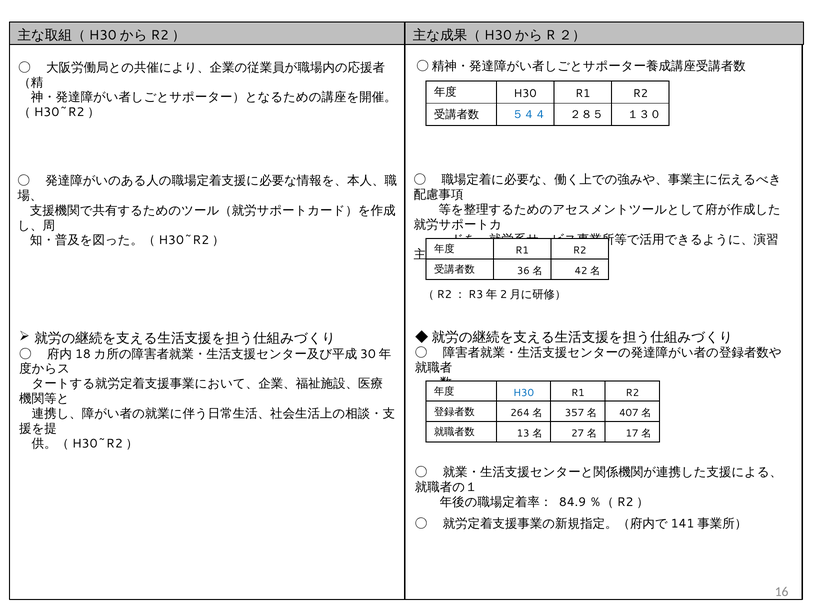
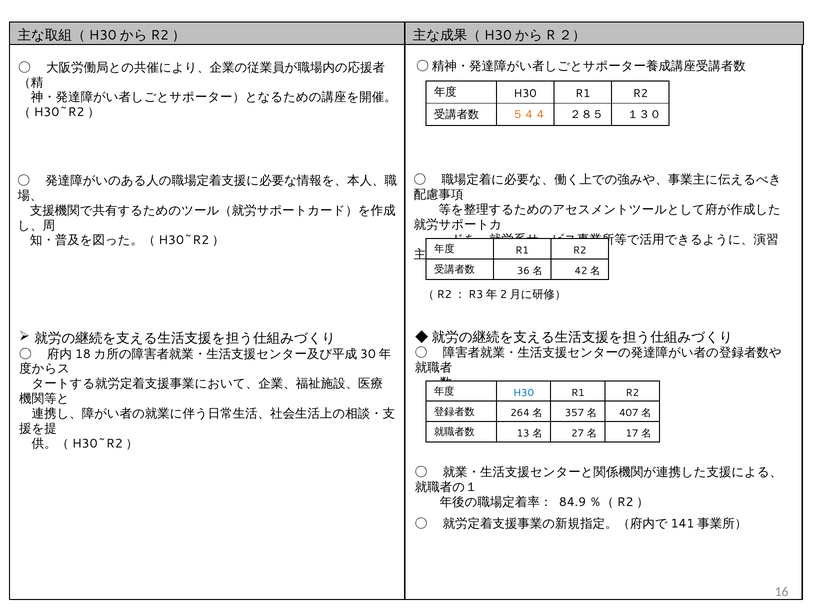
５４４ colour: blue -> orange
